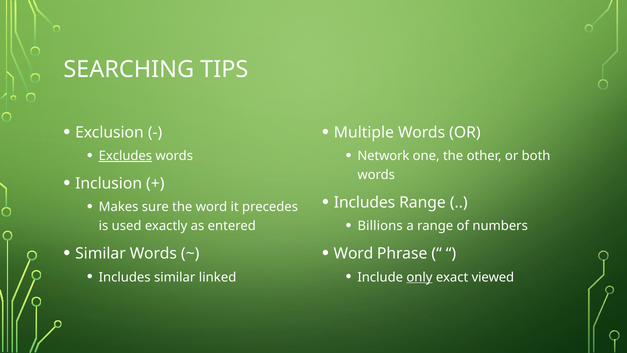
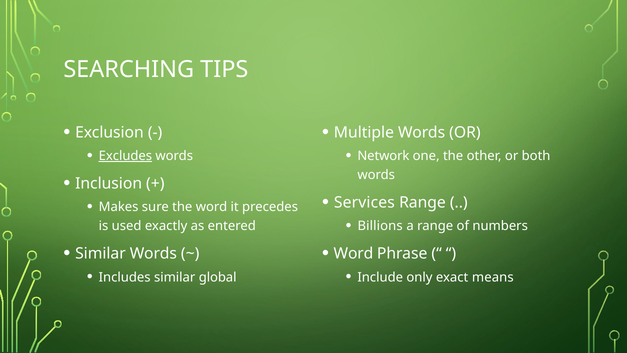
Includes at (365, 202): Includes -> Services
linked: linked -> global
only underline: present -> none
viewed: viewed -> means
